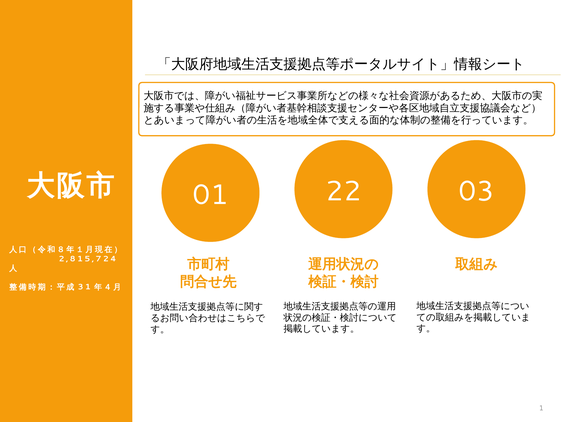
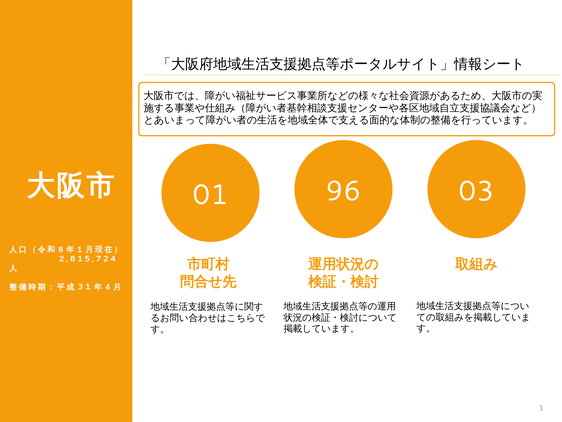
22: 22 -> 96
